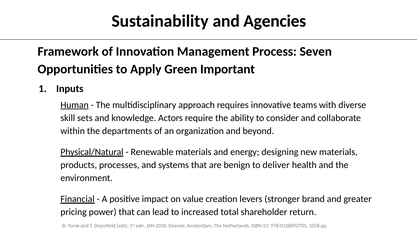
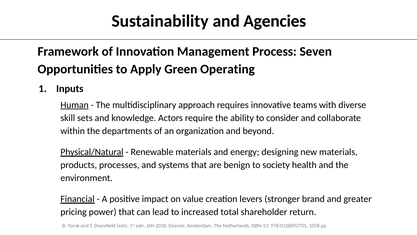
Important: Important -> Operating
deliver: deliver -> society
